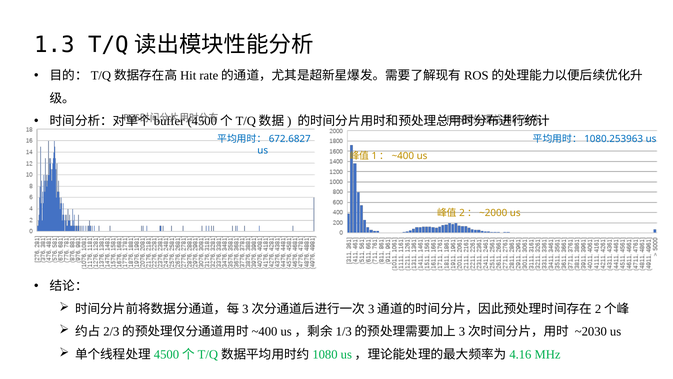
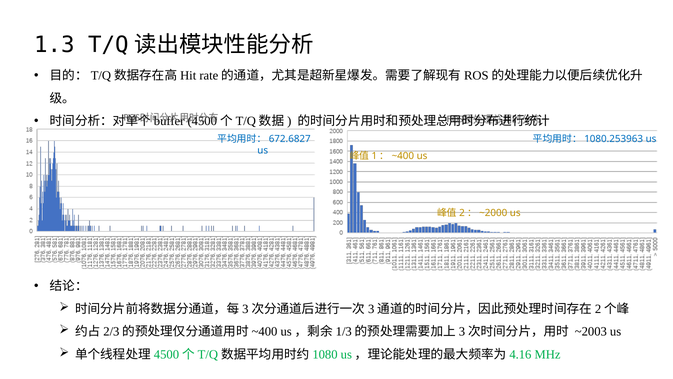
~2030: ~2030 -> ~2003
